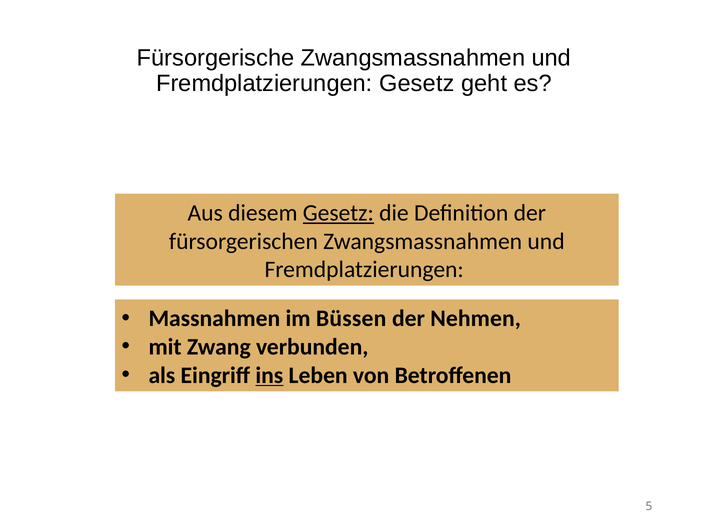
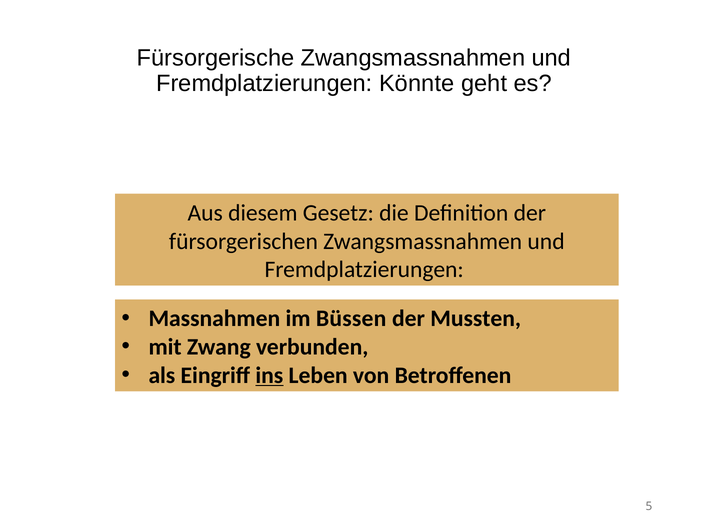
Fremdplatzierungen Gesetz: Gesetz -> Könnte
Gesetz at (338, 213) underline: present -> none
Nehmen: Nehmen -> Mussten
